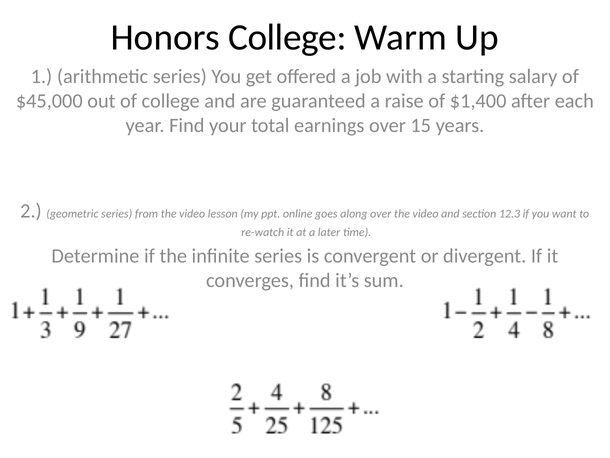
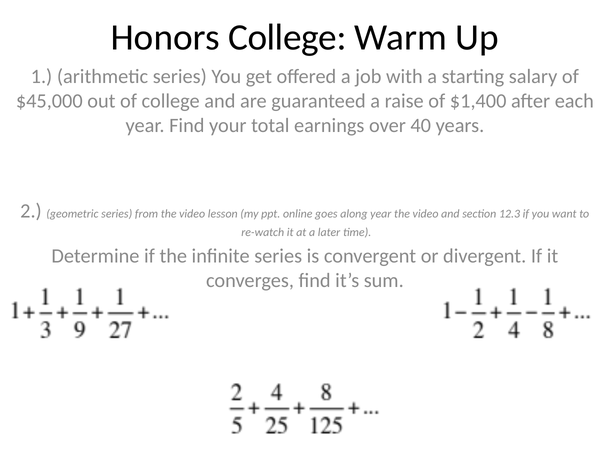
15: 15 -> 40
along over: over -> year
